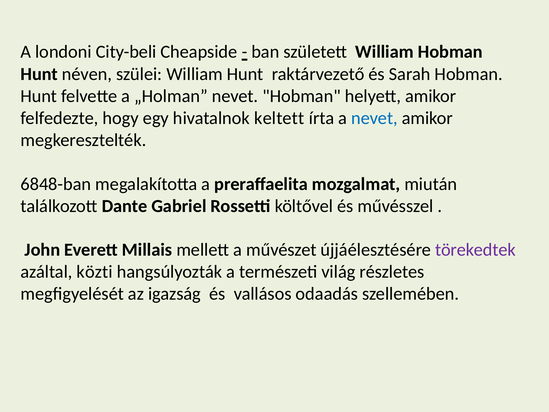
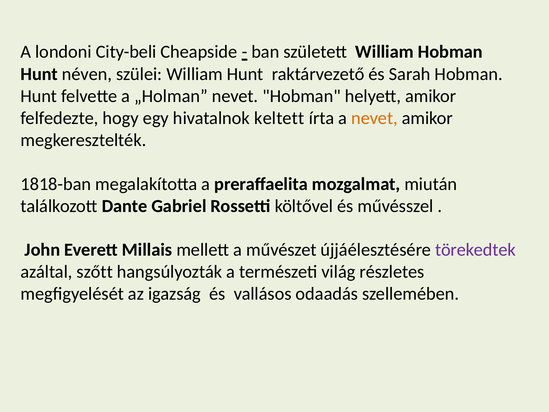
nevet at (374, 118) colour: blue -> orange
6848-ban: 6848-ban -> 1818-ban
közti: közti -> szőtt
